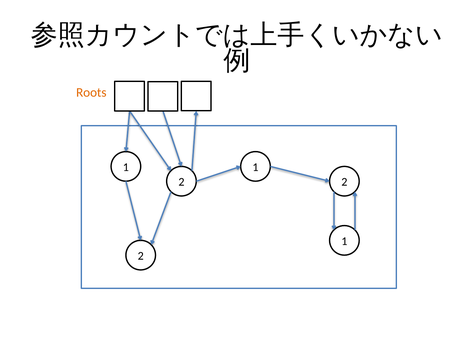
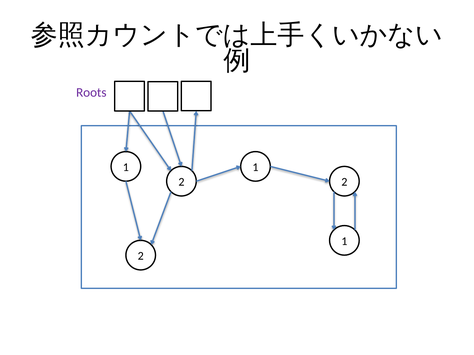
Roots colour: orange -> purple
